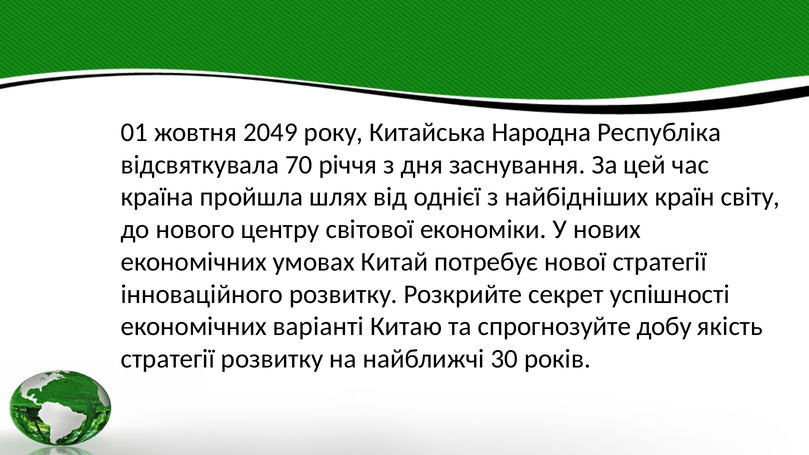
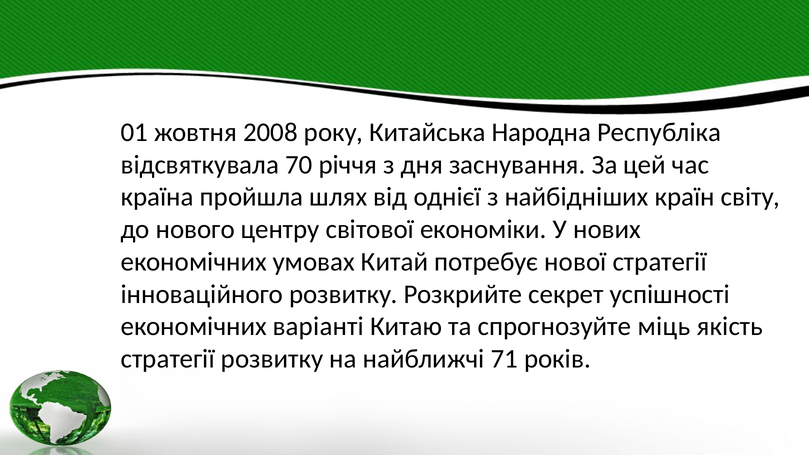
2049: 2049 -> 2008
добу: добу -> міць
30: 30 -> 71
